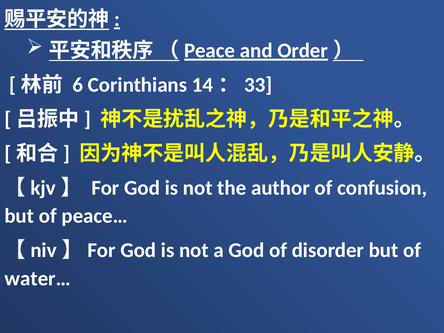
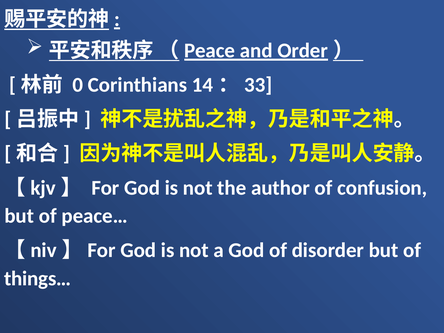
6: 6 -> 0
water…: water… -> things…
